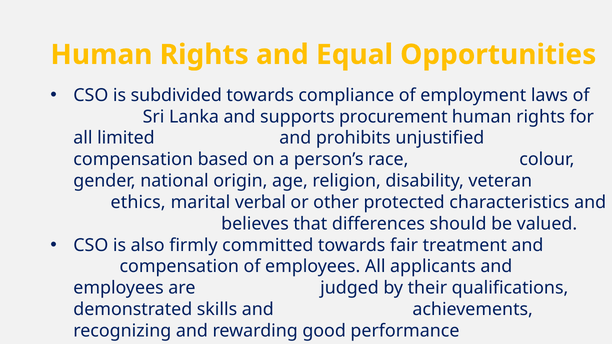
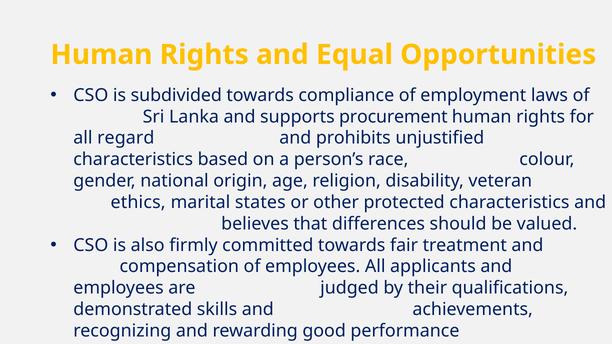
limited: limited -> regard
compensation at (133, 160): compensation -> characteristics
verbal: verbal -> states
